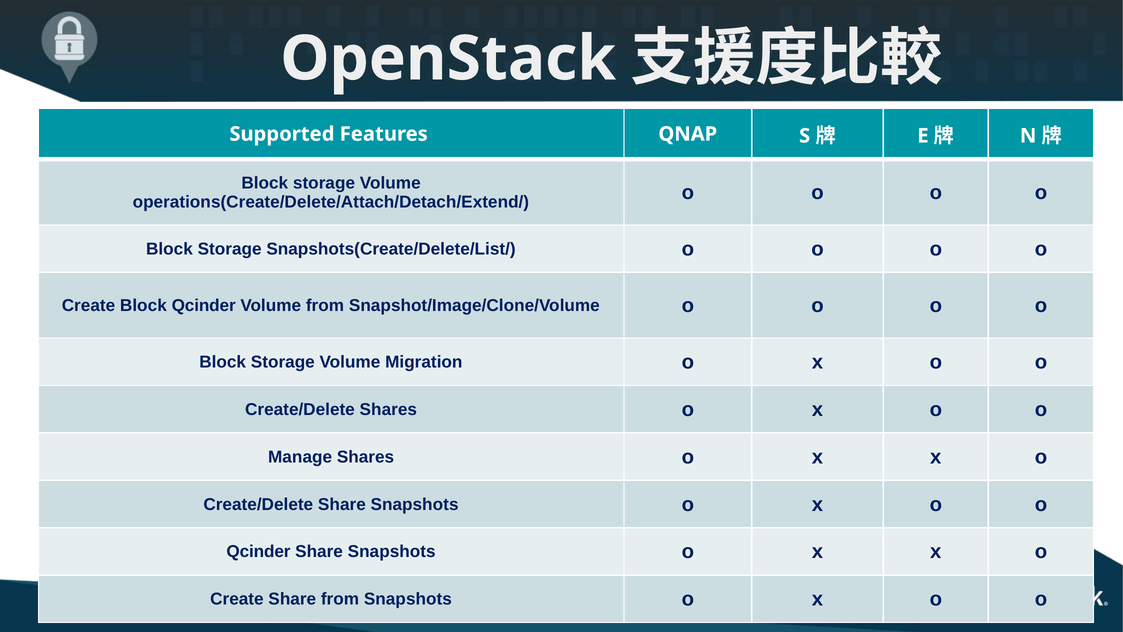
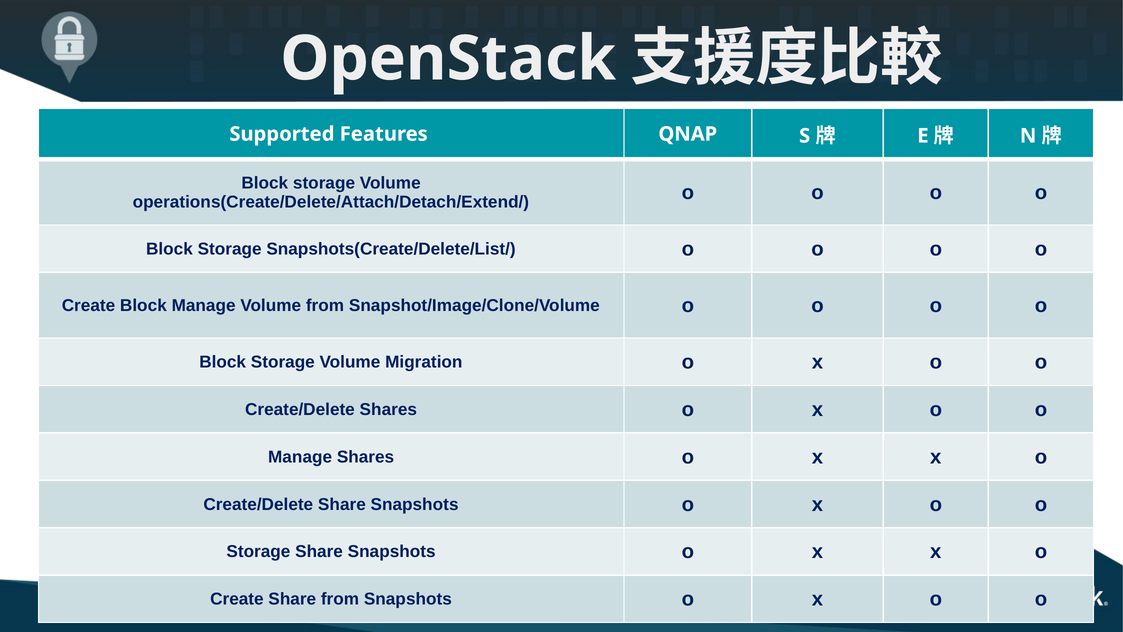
Block Qcinder: Qcinder -> Manage
Qcinder at (258, 552): Qcinder -> Storage
